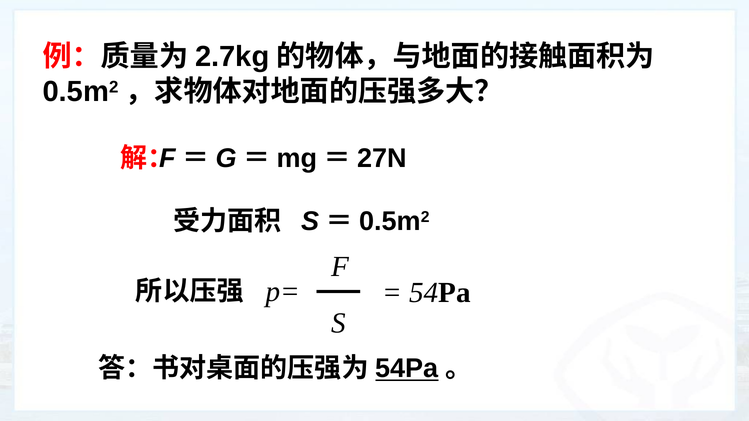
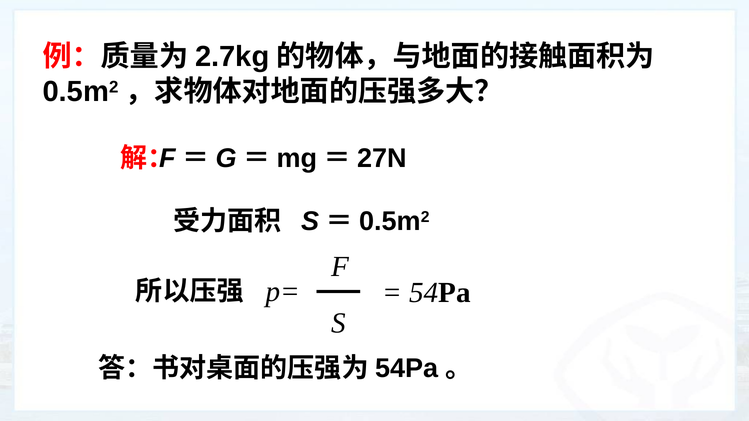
54Pa at (407, 369) underline: present -> none
